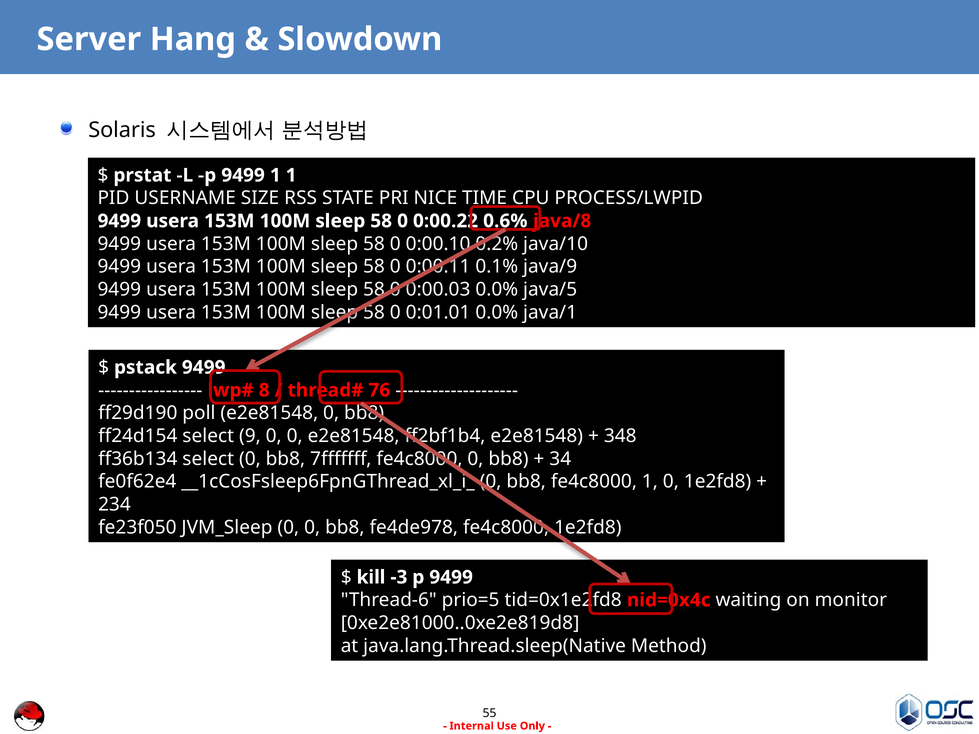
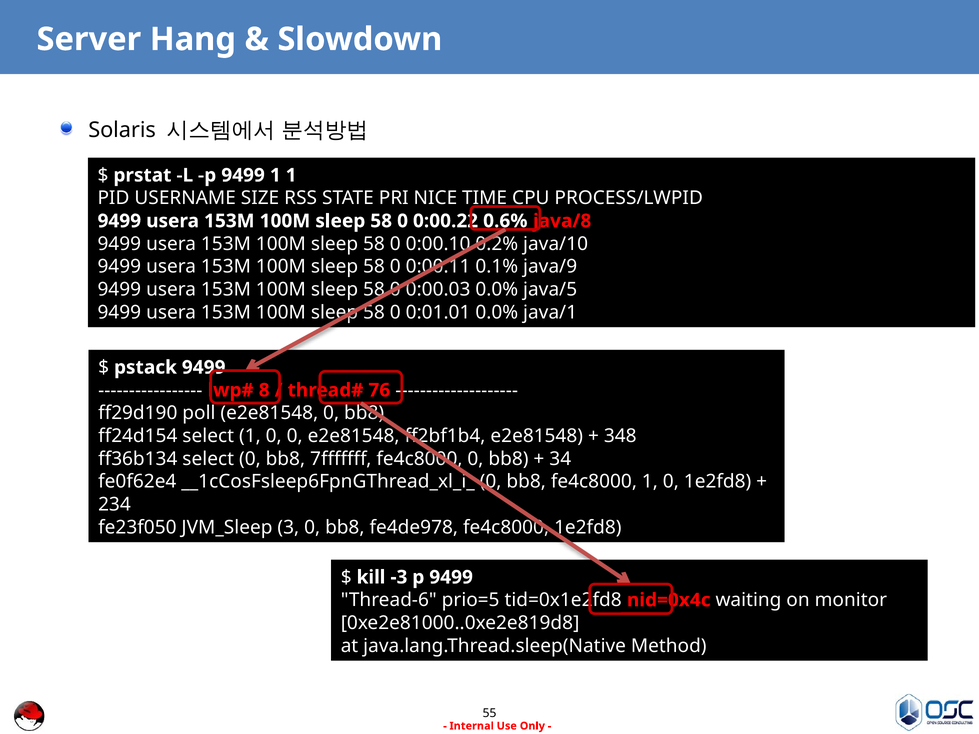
select 9: 9 -> 1
JVM_Sleep 0: 0 -> 3
